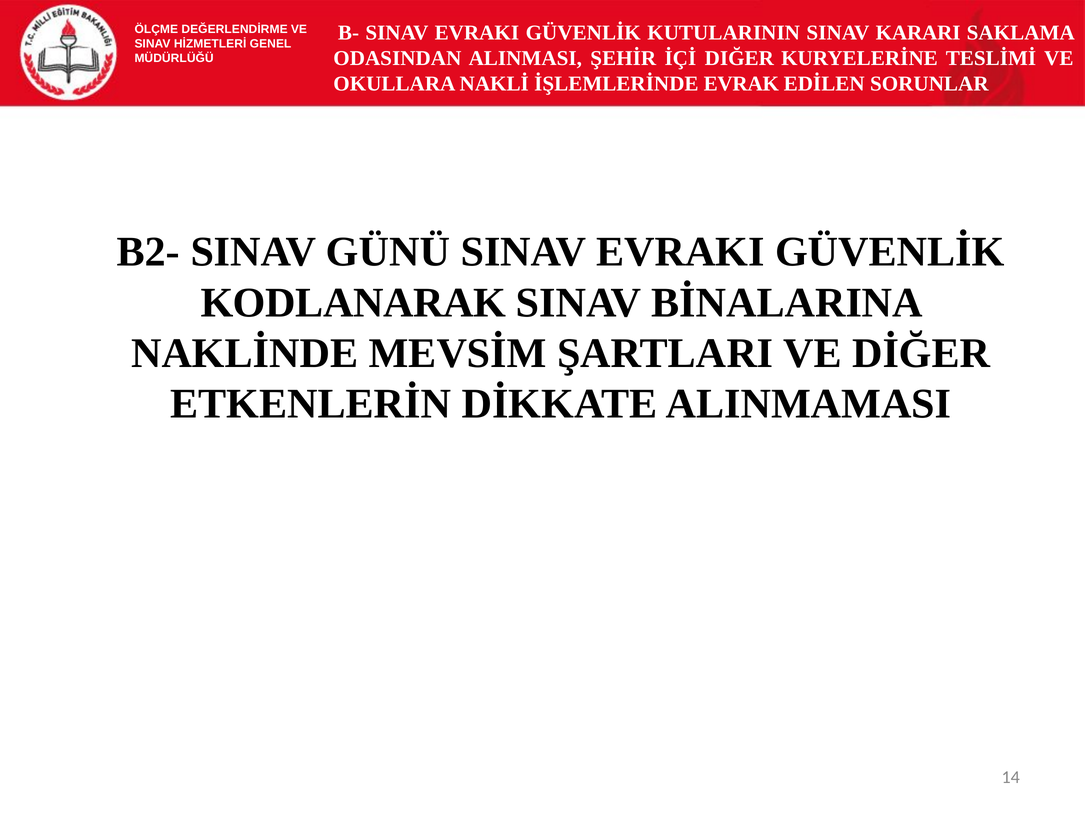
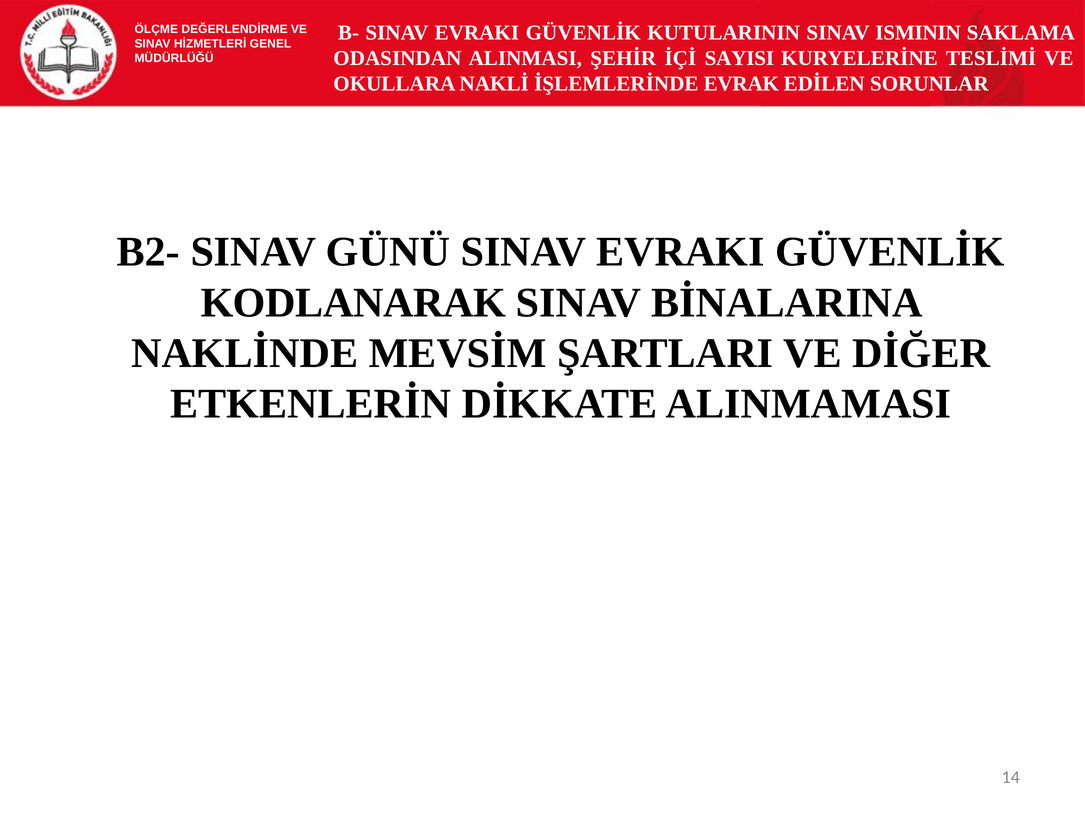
KARARI: KARARI -> ISMININ
DIĞER: DIĞER -> SAYISI
